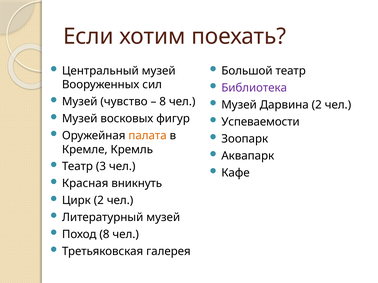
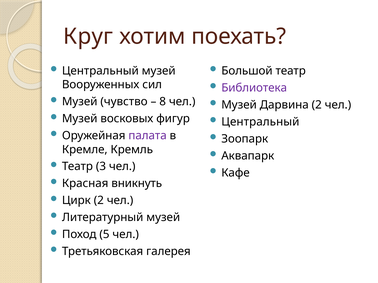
Если: Если -> Круг
Успеваемости at (260, 122): Успеваемости -> Центральный
палата colour: orange -> purple
Поход 8: 8 -> 5
